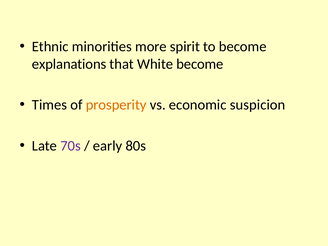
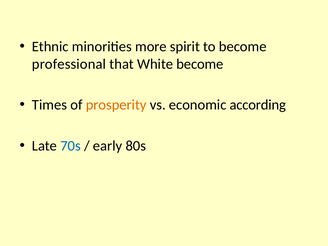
explanations: explanations -> professional
suspicion: suspicion -> according
70s colour: purple -> blue
